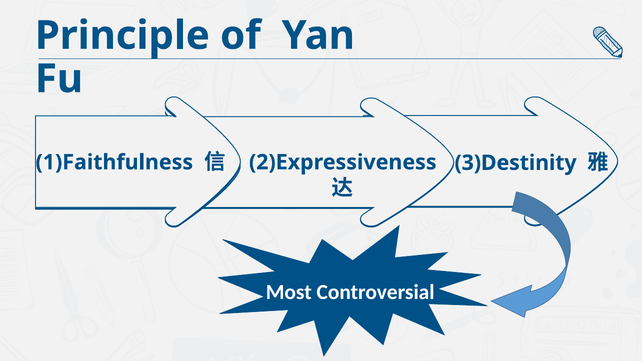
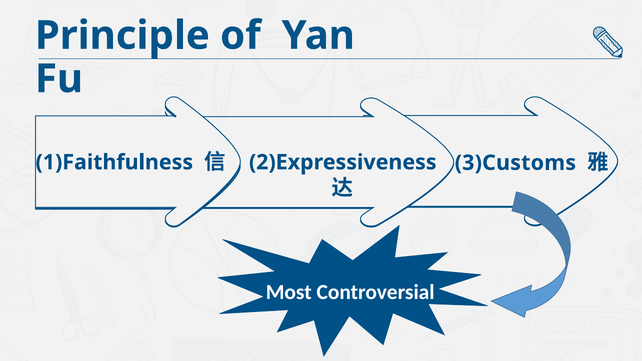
3)Destinity: 3)Destinity -> 3)Customs
